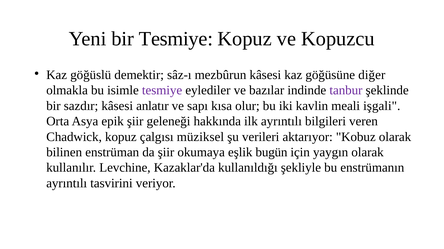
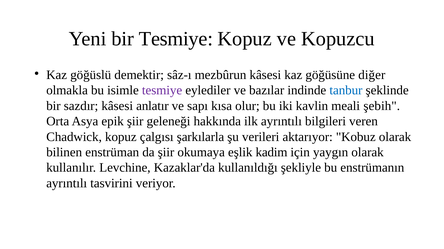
tanbur colour: purple -> blue
işgali: işgali -> şebih
müziksel: müziksel -> şarkılarla
bugün: bugün -> kadim
